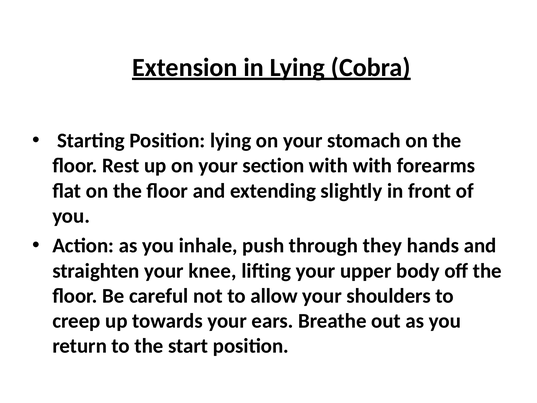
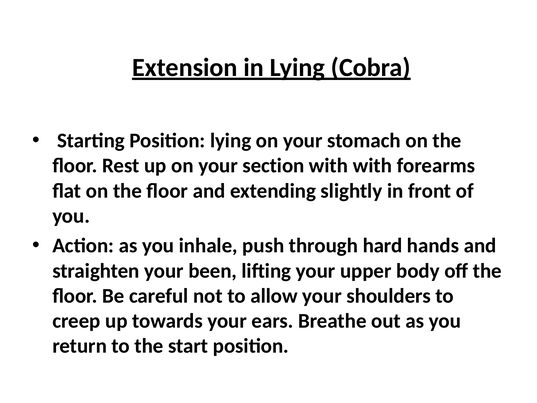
they: they -> hard
knee: knee -> been
